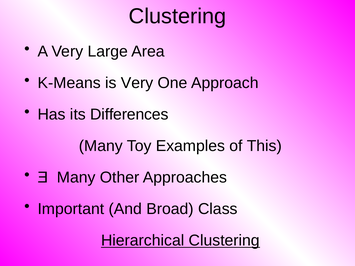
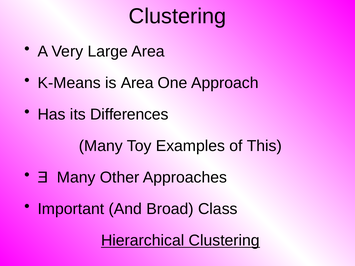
is Very: Very -> Area
